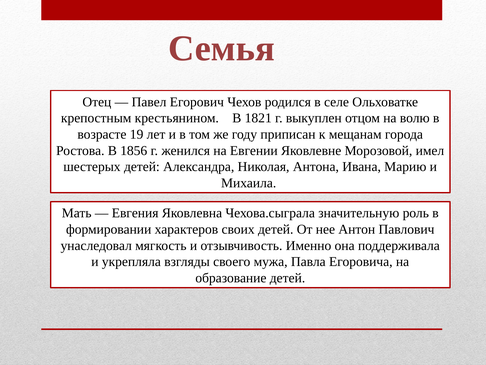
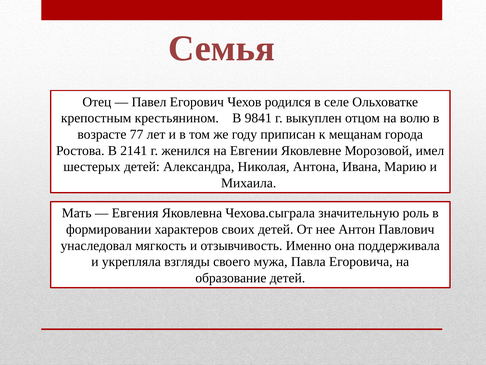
1821: 1821 -> 9841
19: 19 -> 77
1856: 1856 -> 2141
